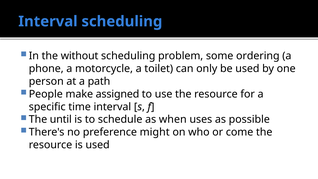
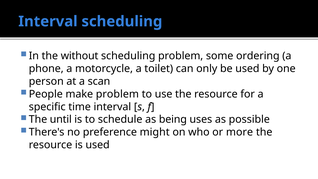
path: path -> scan
make assigned: assigned -> problem
when: when -> being
come: come -> more
